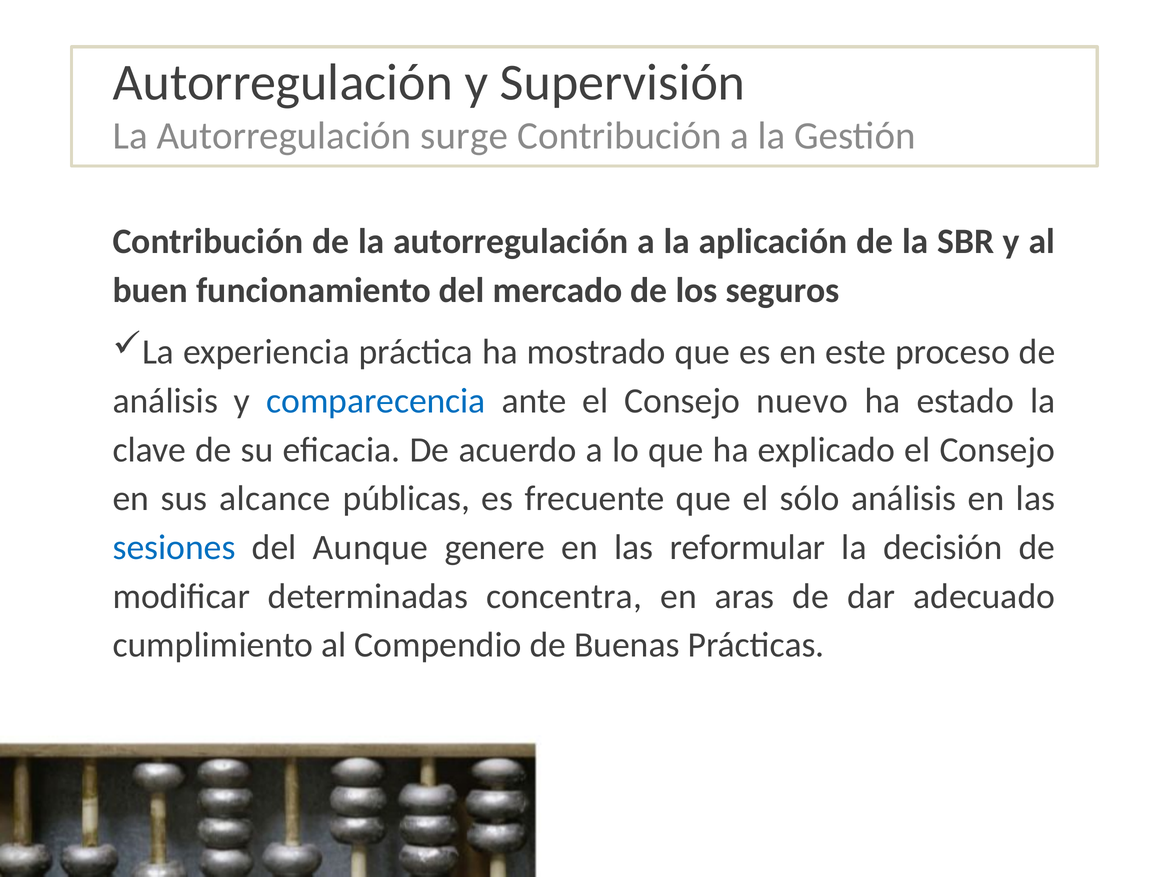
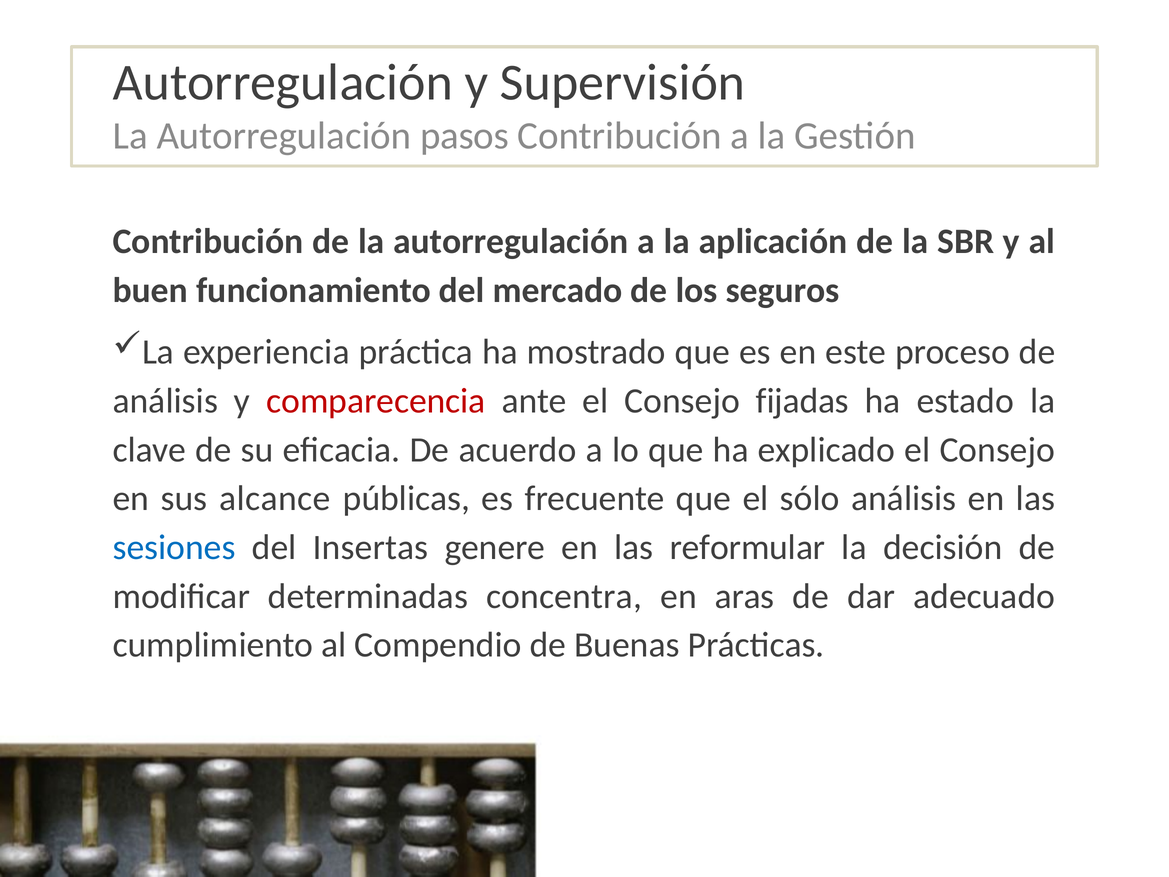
surge: surge -> pasos
comparecencia colour: blue -> red
nuevo: nuevo -> fijadas
Aunque: Aunque -> Insertas
